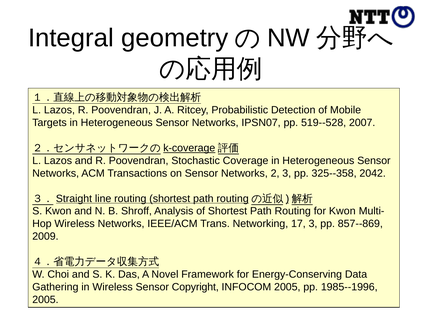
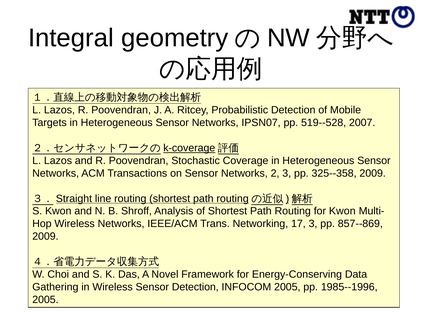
325--358 2042: 2042 -> 2009
Sensor Copyright: Copyright -> Detection
